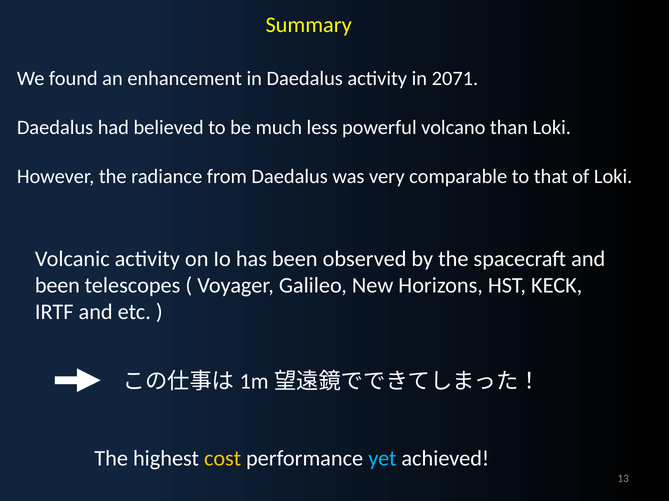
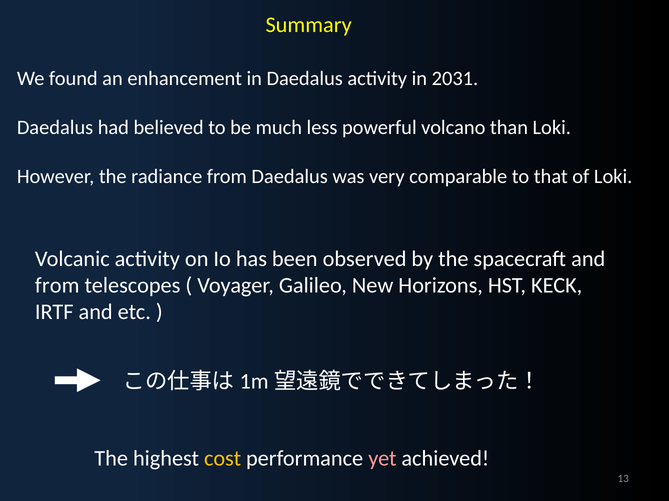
2071: 2071 -> 2031
been at (57, 286): been -> from
yet colour: light blue -> pink
